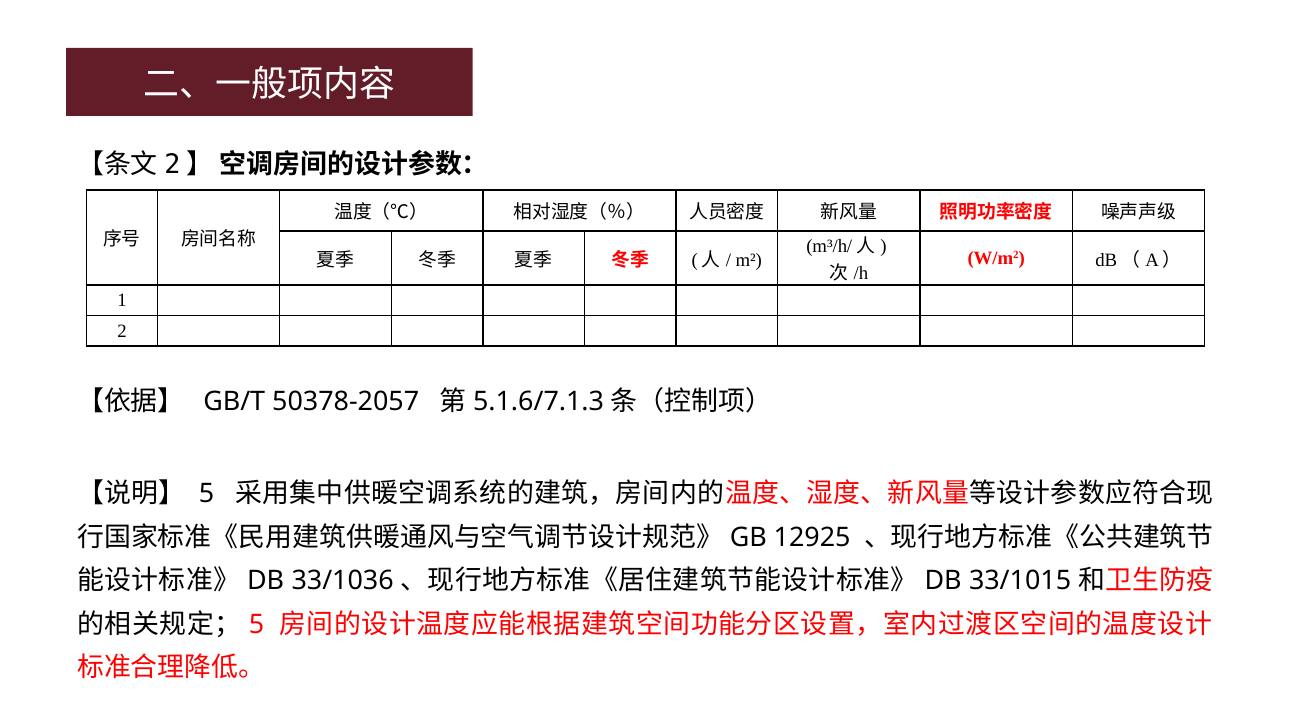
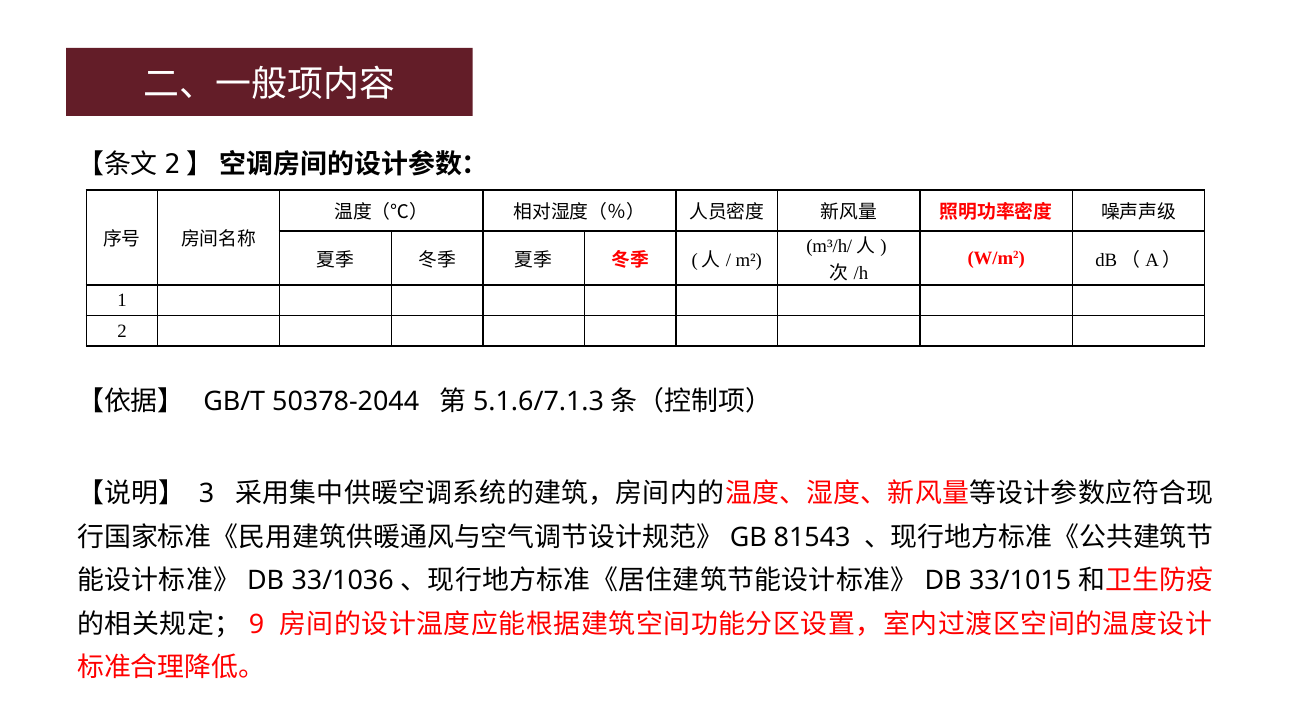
50378-2057: 50378-2057 -> 50378-2044
5 at (206, 494): 5 -> 3
12925: 12925 -> 81543
5 at (257, 625): 5 -> 9
